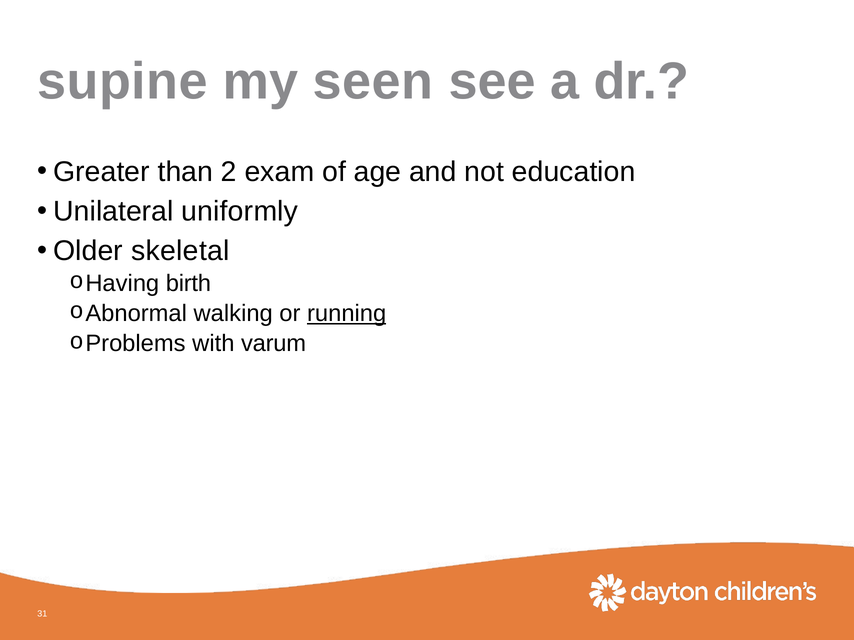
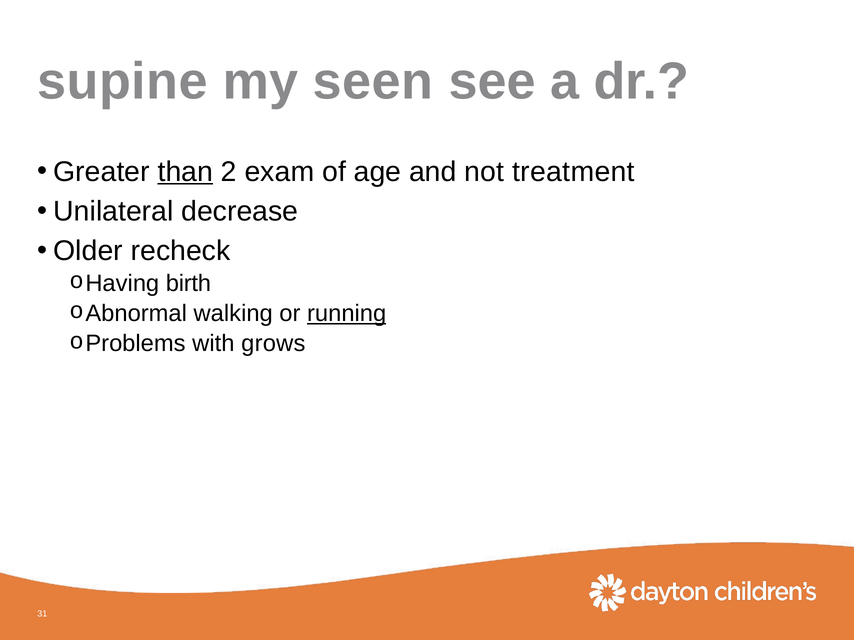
than underline: none -> present
education: education -> treatment
uniformly: uniformly -> decrease
skeletal: skeletal -> recheck
varum: varum -> grows
